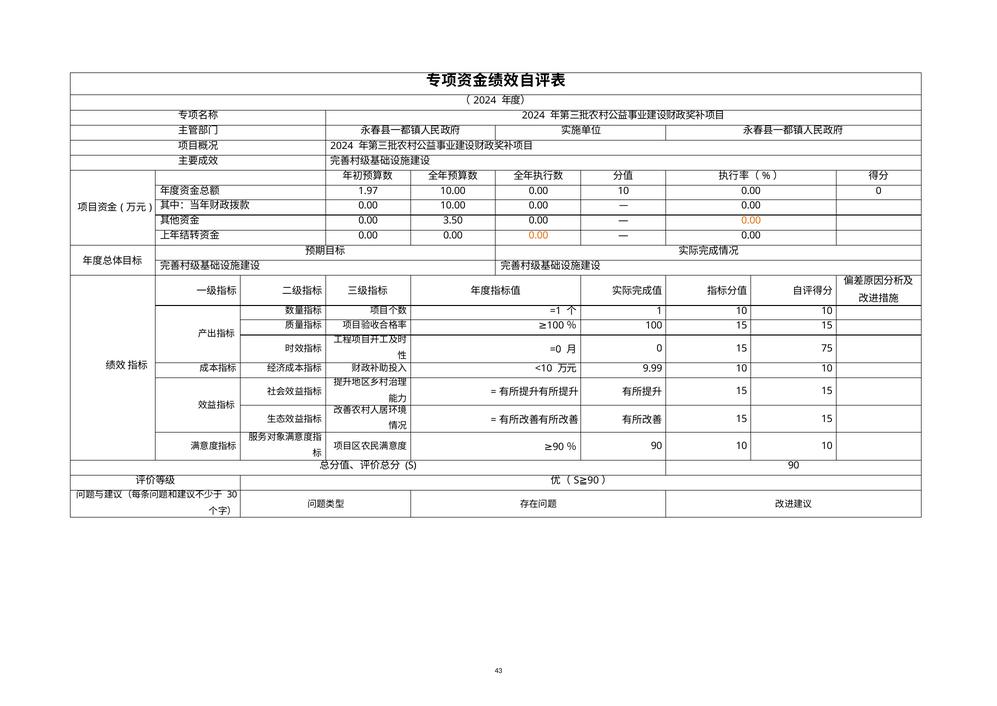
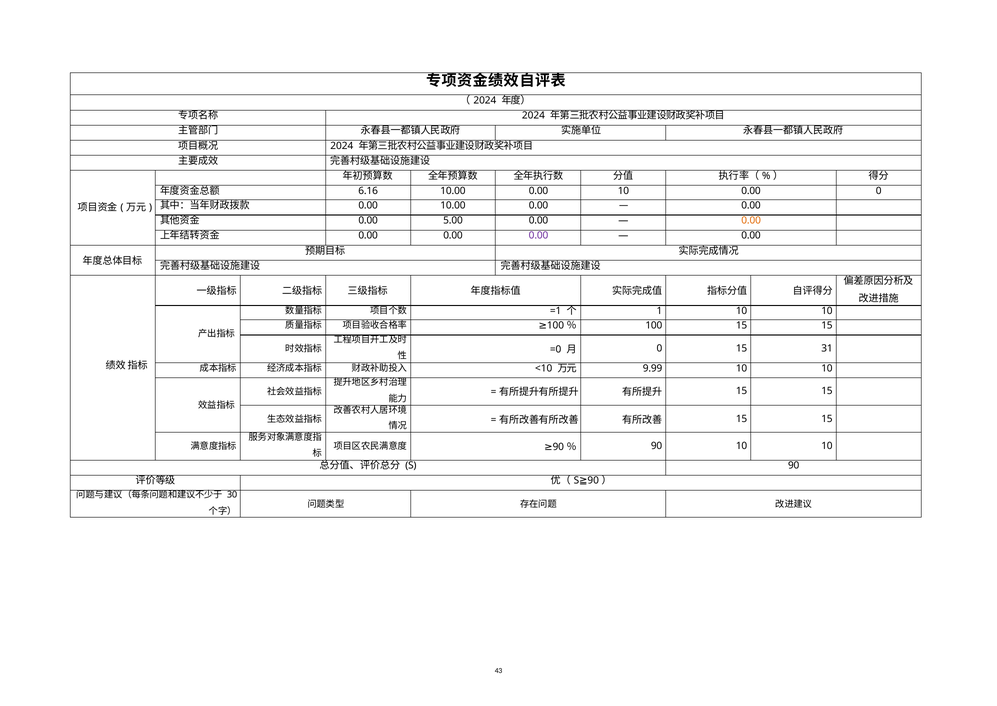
1.97: 1.97 -> 6.16
3.50: 3.50 -> 5.00
0.00 at (539, 236) colour: orange -> purple
75: 75 -> 31
